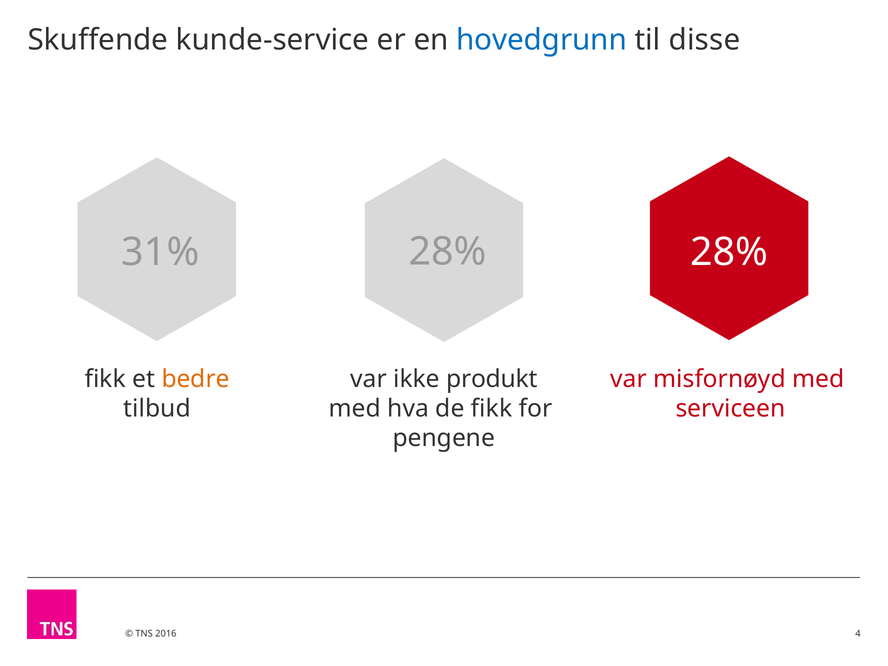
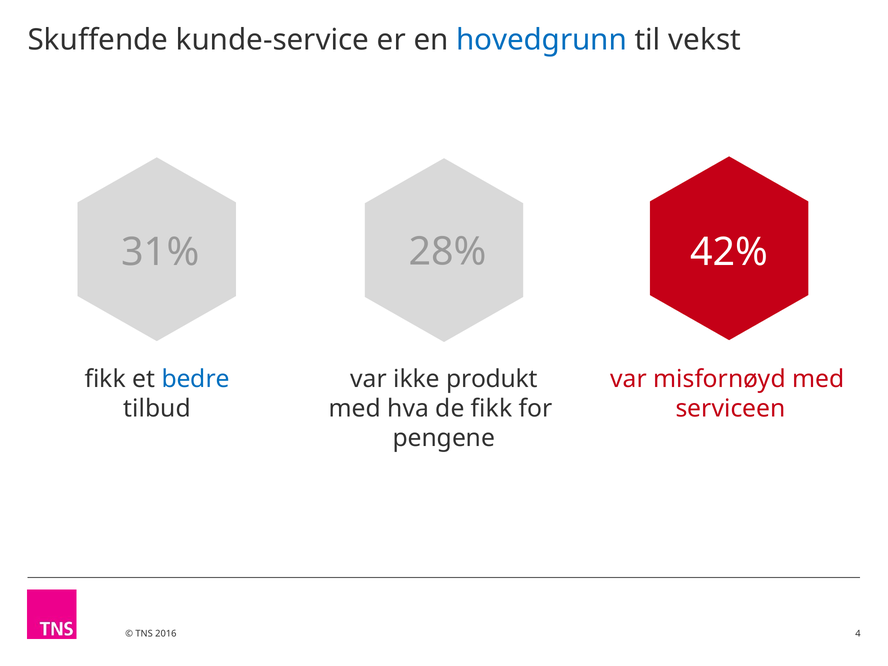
disse: disse -> vekst
28% 28%: 28% -> 42%
bedre colour: orange -> blue
